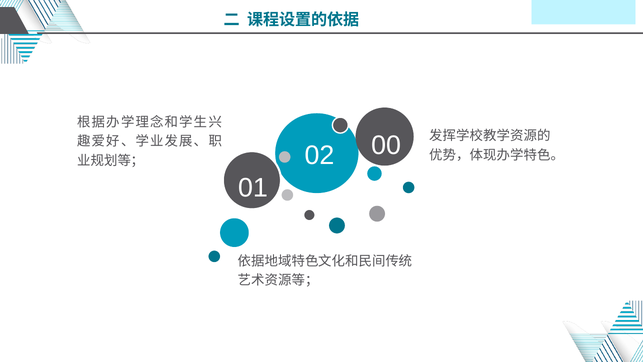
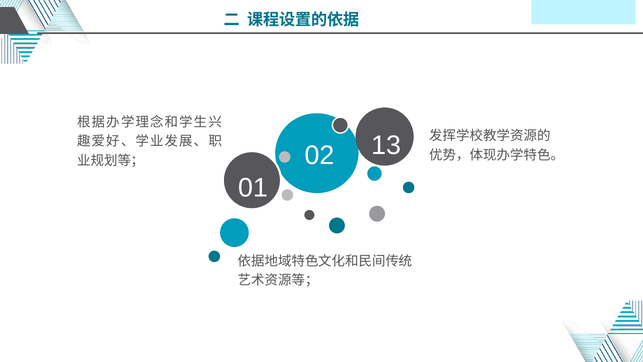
00: 00 -> 13
